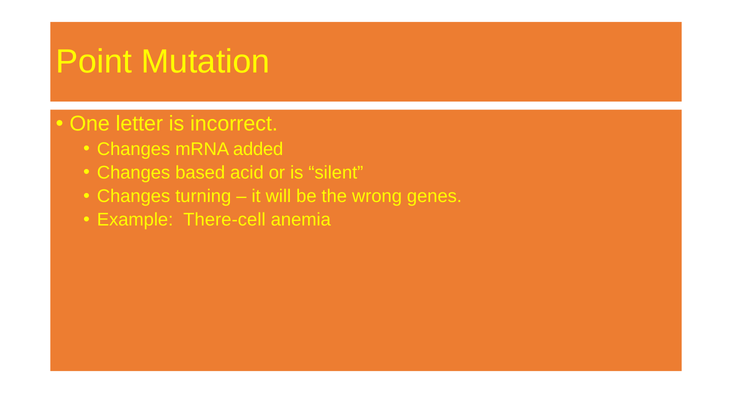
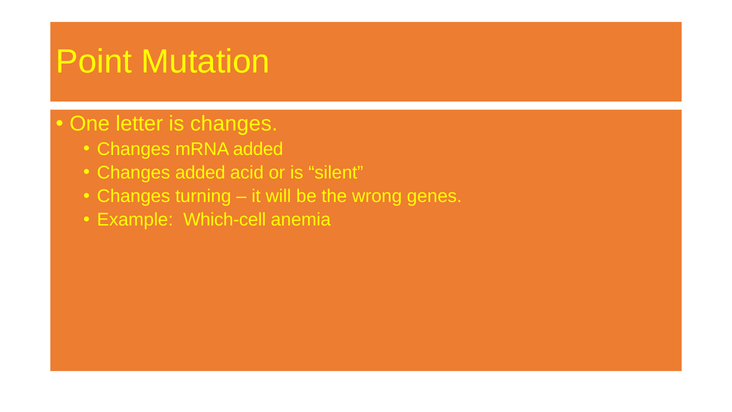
is incorrect: incorrect -> changes
Changes based: based -> added
There-cell: There-cell -> Which-cell
